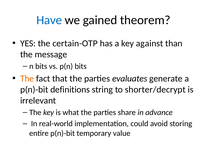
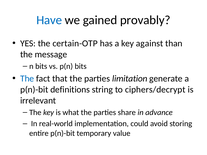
theorem: theorem -> provably
The at (27, 79) colour: orange -> blue
evaluates: evaluates -> limitation
shorter/decrypt: shorter/decrypt -> ciphers/decrypt
